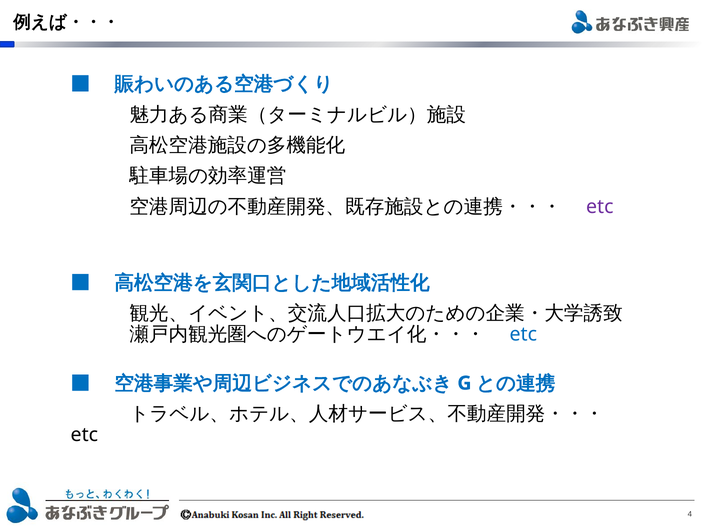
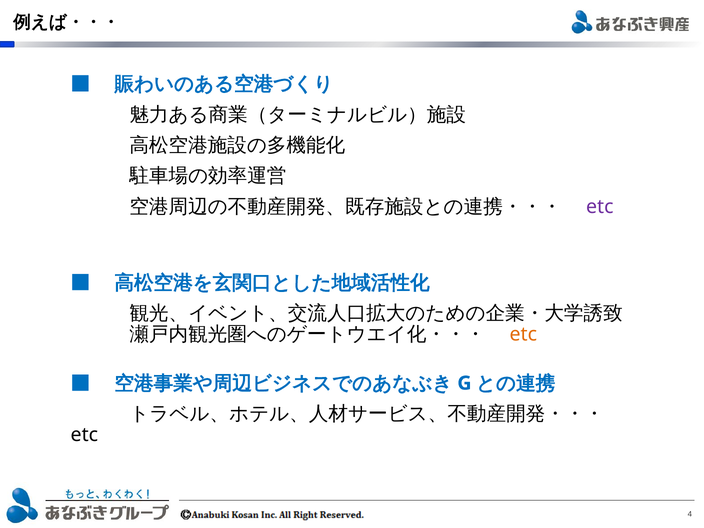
etc at (523, 334) colour: blue -> orange
